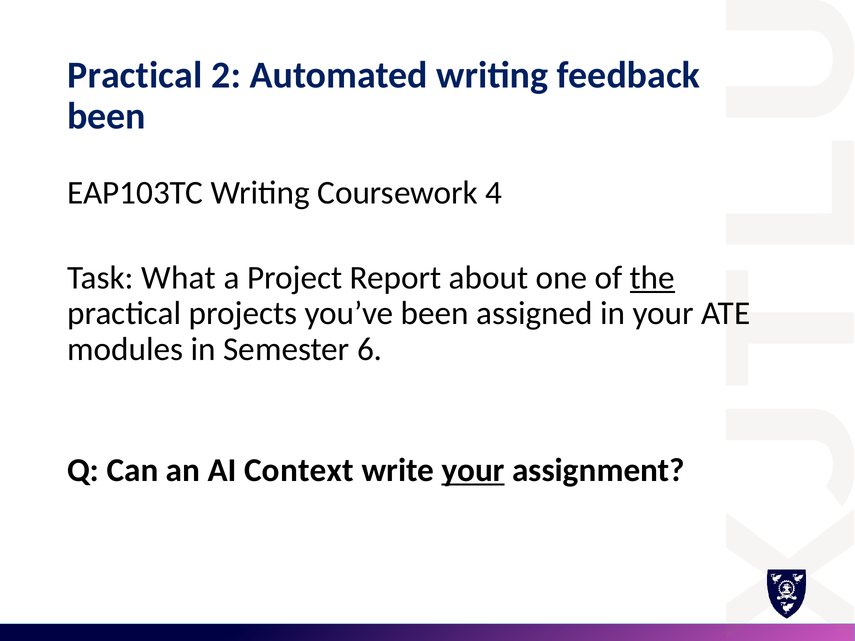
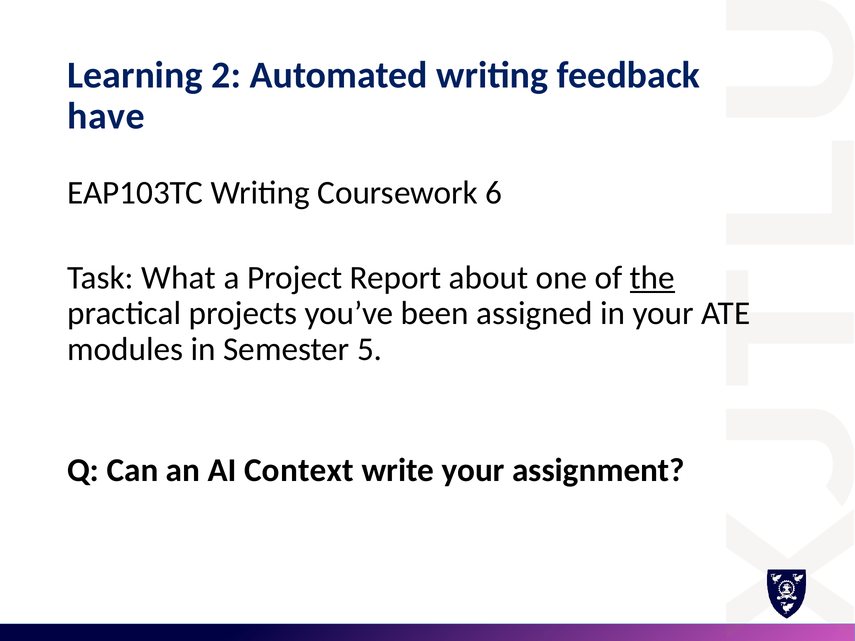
Practical at (135, 75): Practical -> Learning
been at (106, 116): been -> have
4: 4 -> 6
6: 6 -> 5
your at (473, 470) underline: present -> none
